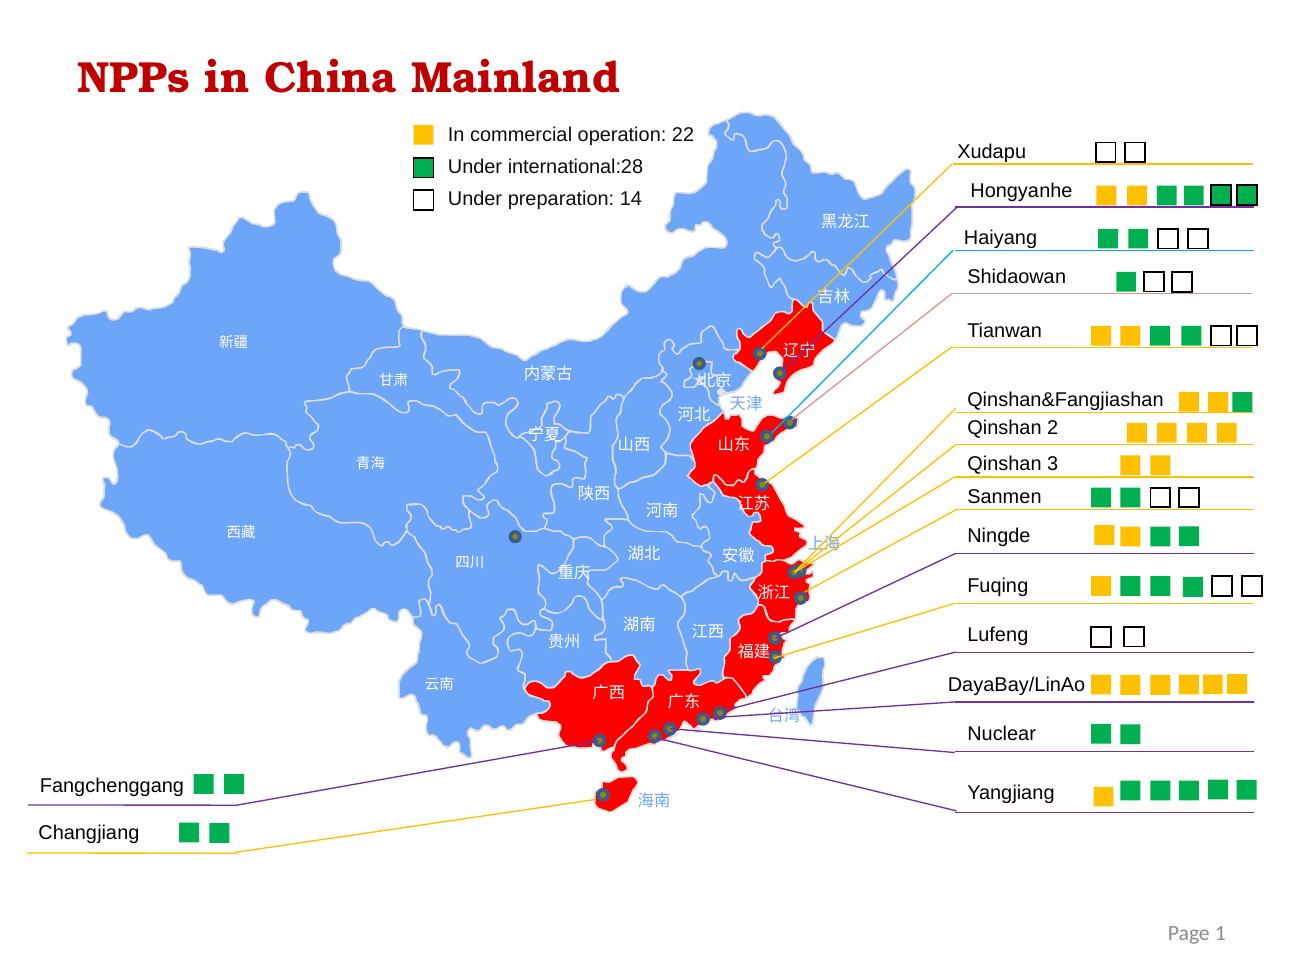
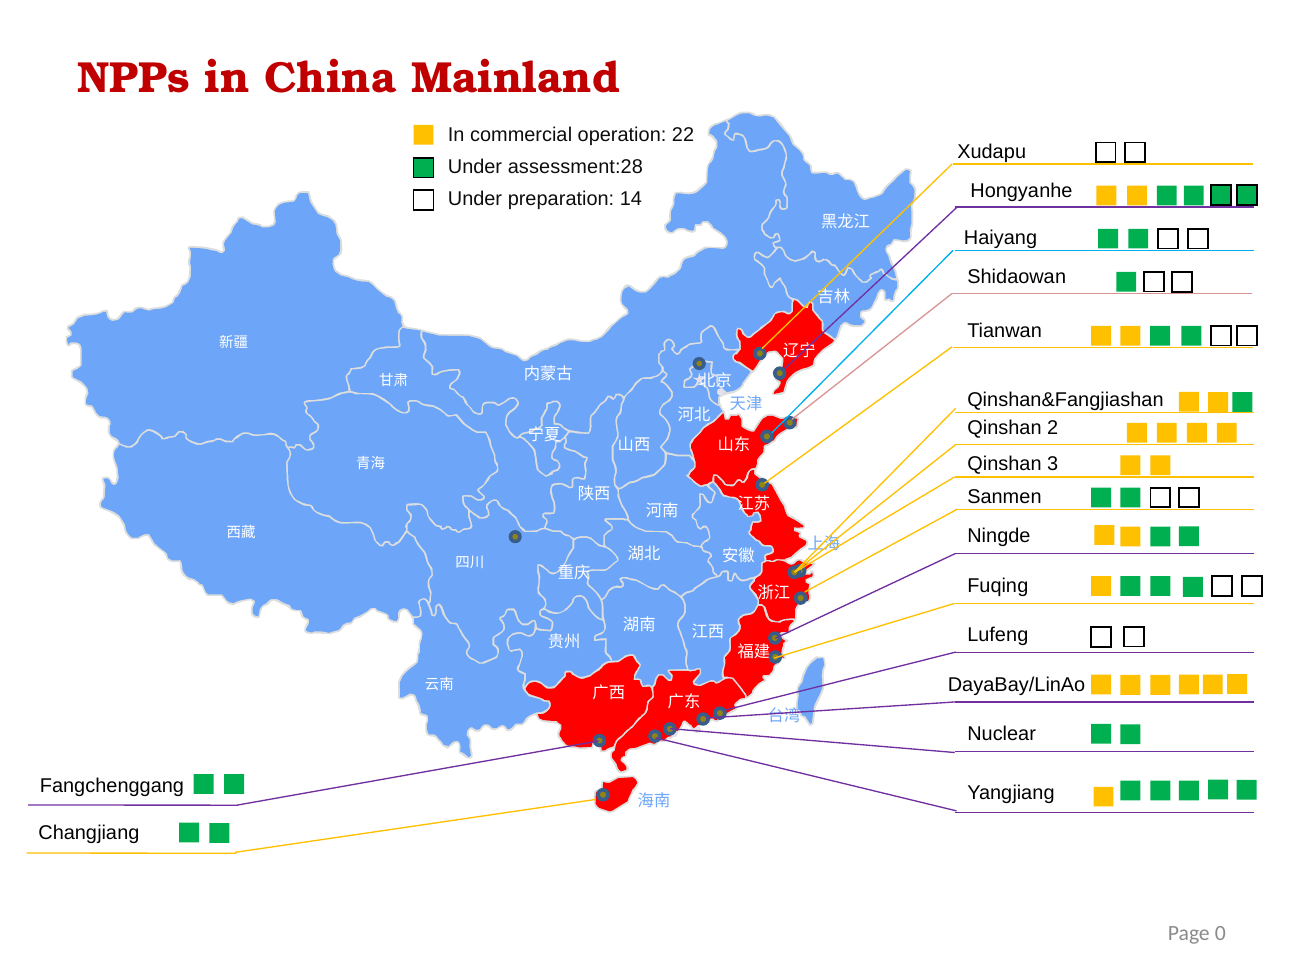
international:28: international:28 -> assessment:28
1: 1 -> 0
